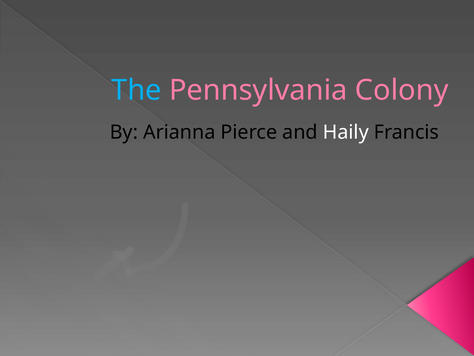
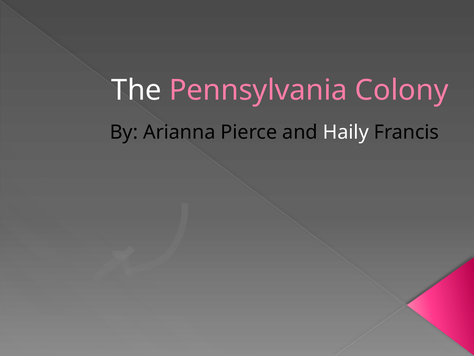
The colour: light blue -> white
